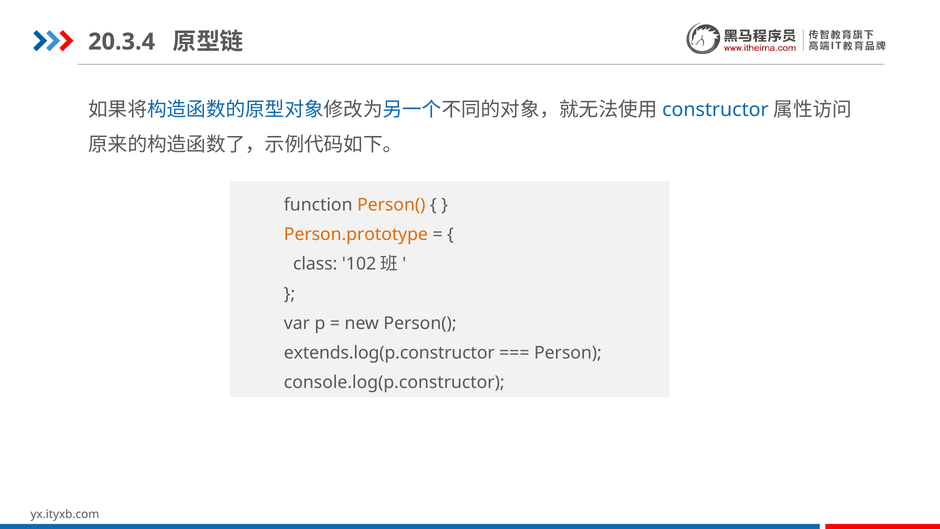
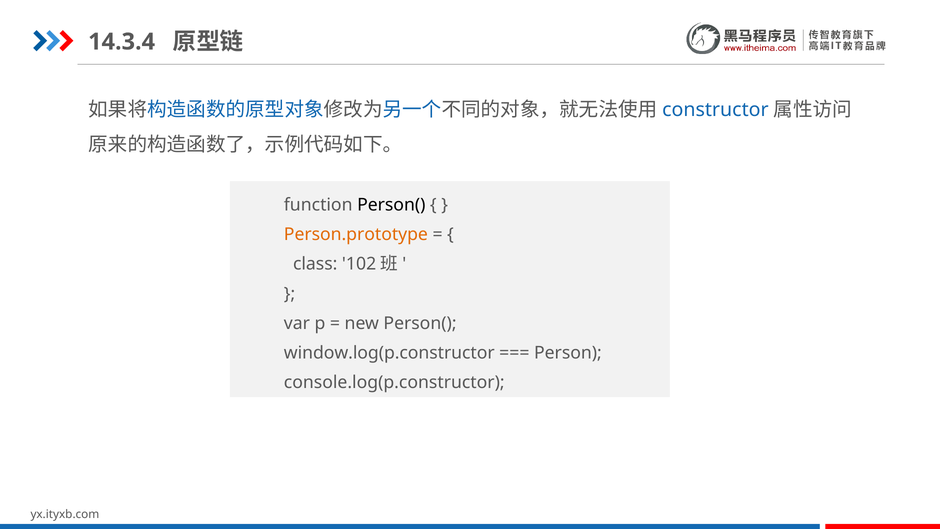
20.3.4: 20.3.4 -> 14.3.4
Person( at (391, 205) colour: orange -> black
extends.log(p.constructor: extends.log(p.constructor -> window.log(p.constructor
